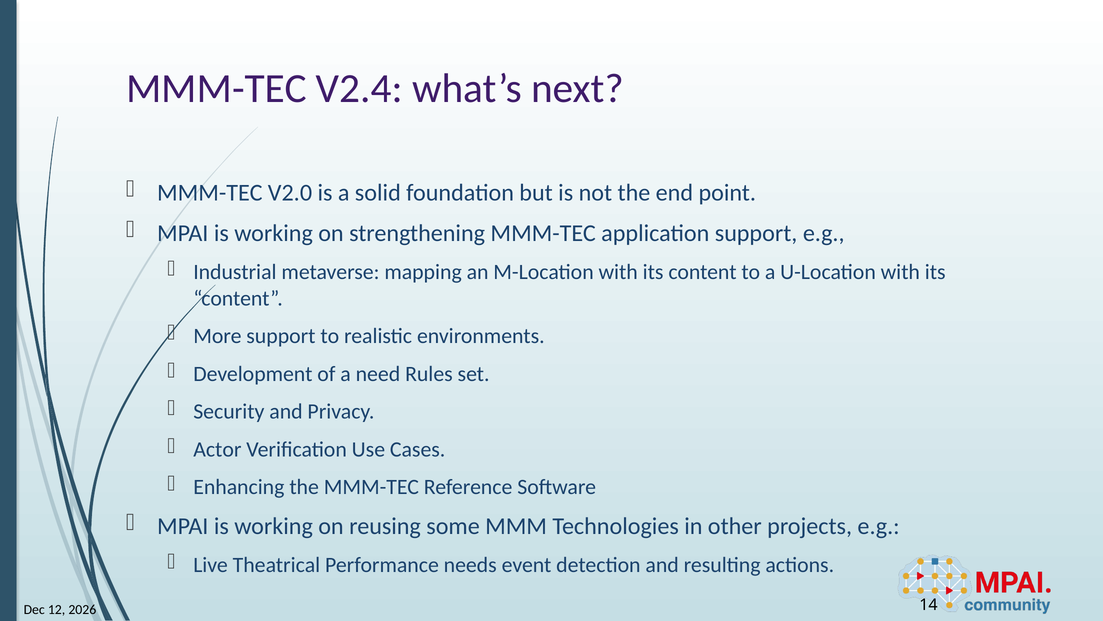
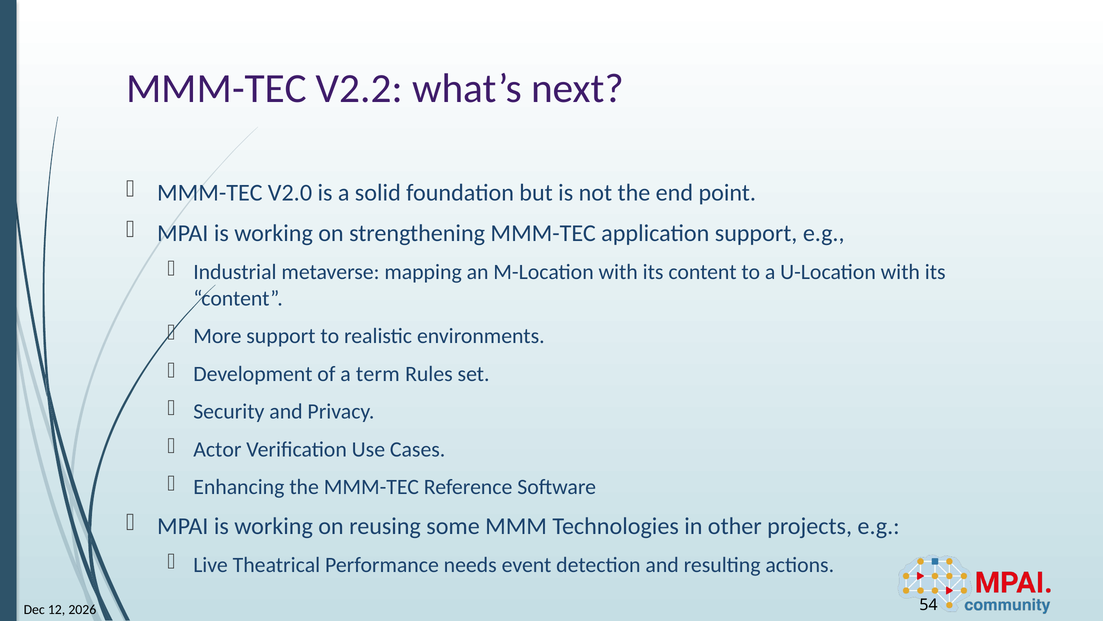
V2.4: V2.4 -> V2.2
need: need -> term
14: 14 -> 54
